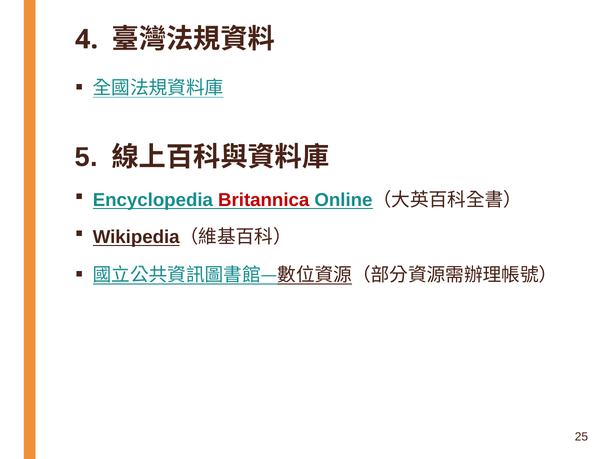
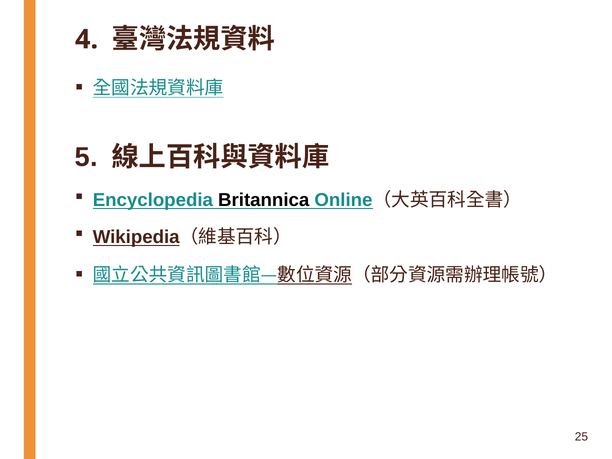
Britannica colour: red -> black
